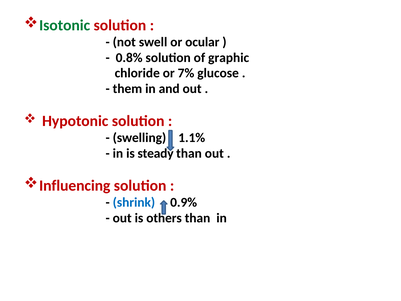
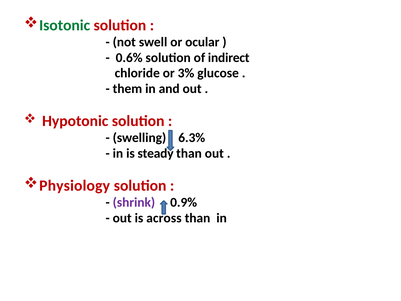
0.8%: 0.8% -> 0.6%
graphic: graphic -> indirect
7%: 7% -> 3%
1.1%: 1.1% -> 6.3%
Influencing: Influencing -> Physiology
shrink colour: blue -> purple
others: others -> across
